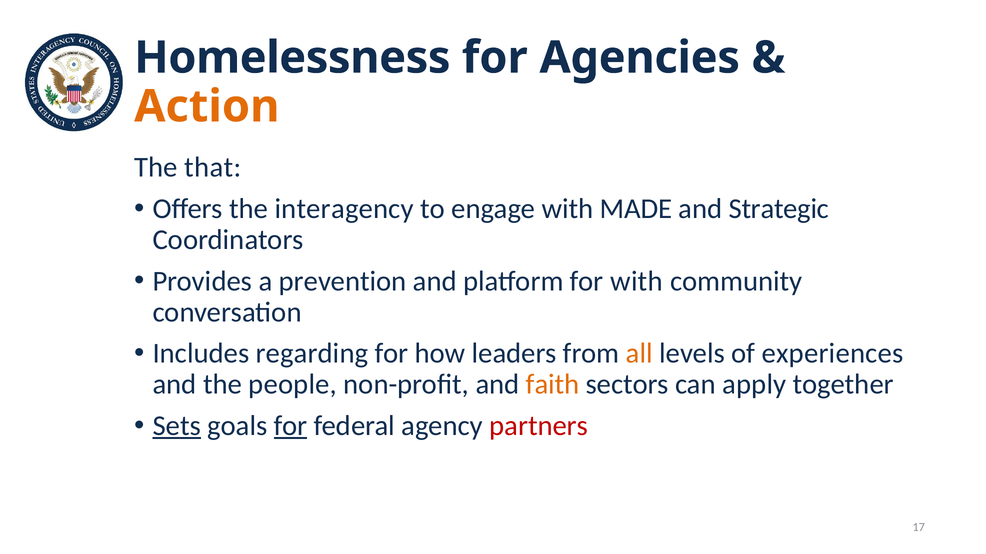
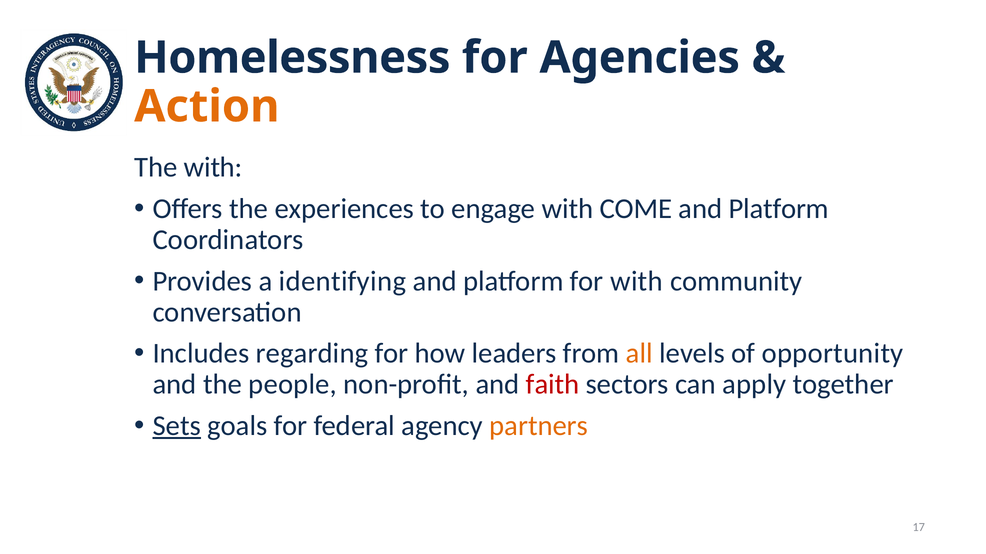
The that: that -> with
interagency: interagency -> experiences
MADE: MADE -> COME
Strategic at (779, 209): Strategic -> Platform
prevention: prevention -> identifying
experiences: experiences -> opportunity
faith colour: orange -> red
for at (291, 426) underline: present -> none
partners colour: red -> orange
